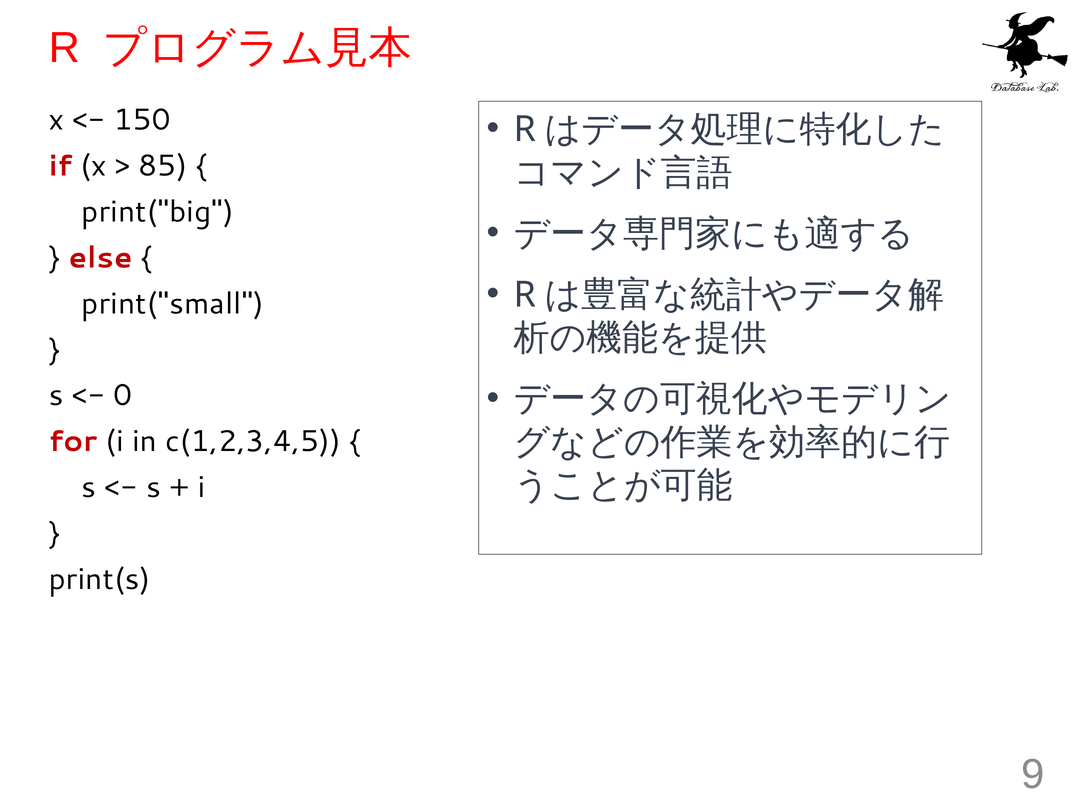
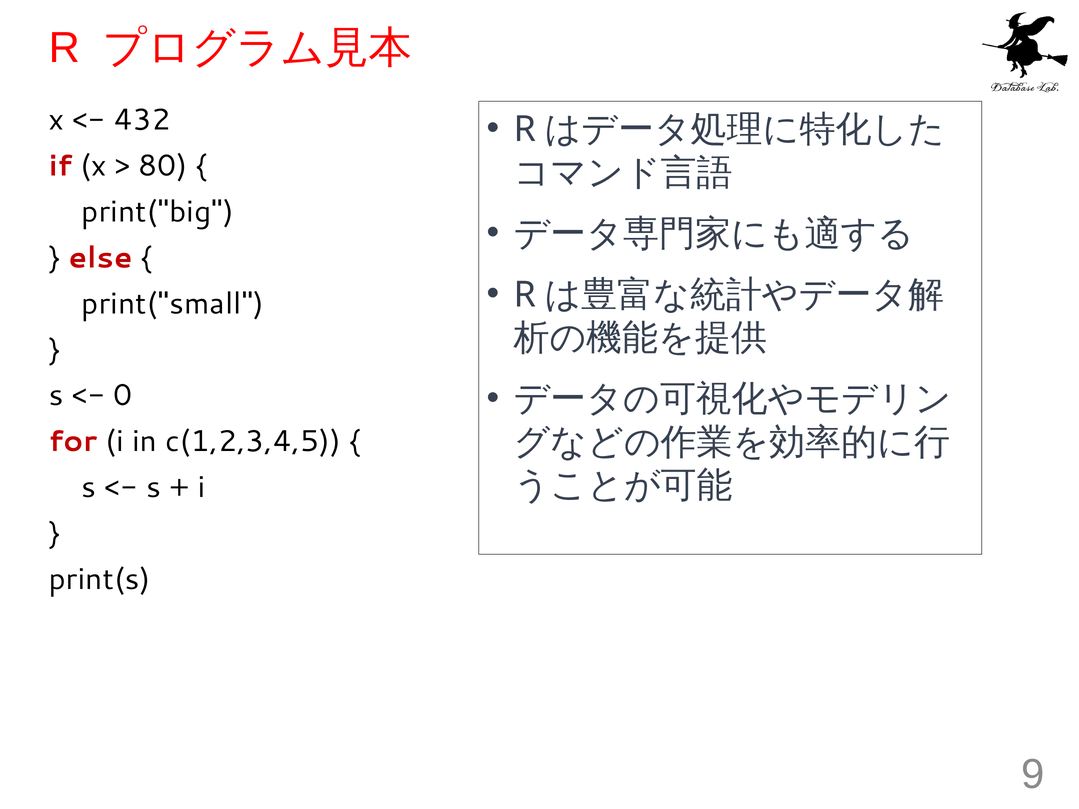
150: 150 -> 432
85: 85 -> 80
